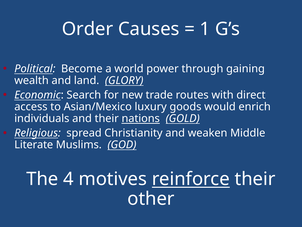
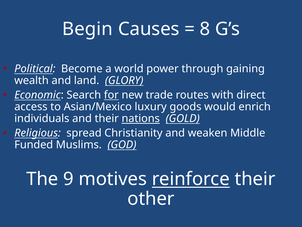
Order: Order -> Begin
1: 1 -> 8
for underline: none -> present
Literate: Literate -> Funded
4: 4 -> 9
